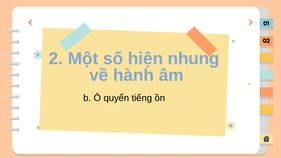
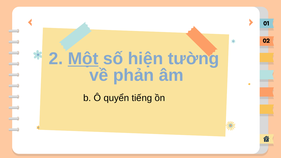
Một underline: none -> present
nhung: nhung -> tường
hành: hành -> phản
